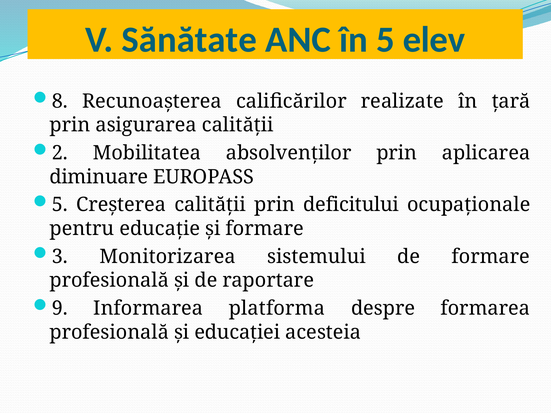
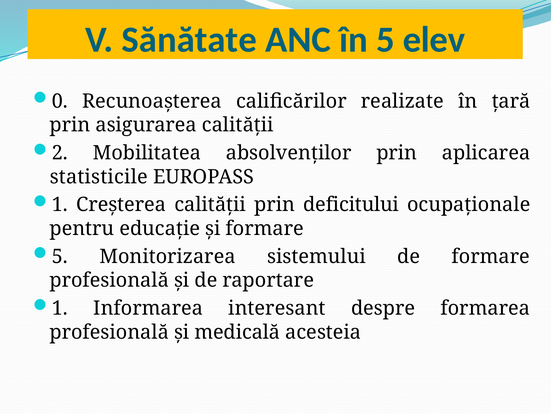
8: 8 -> 0
diminuare: diminuare -> statisticile
5 at (60, 205): 5 -> 1
3 at (60, 257): 3 -> 5
9 at (60, 309): 9 -> 1
platforma: platforma -> interesant
educației: educației -> medicală
